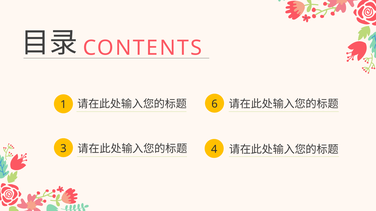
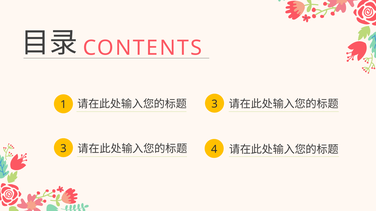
1 6: 6 -> 3
